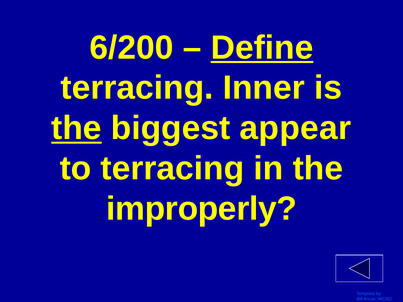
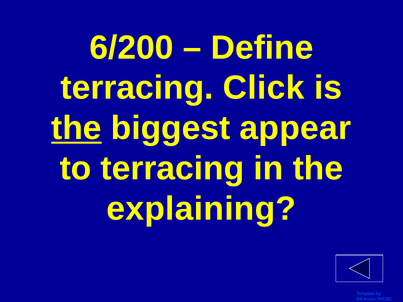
Define underline: present -> none
Inner: Inner -> Click
improperly: improperly -> explaining
